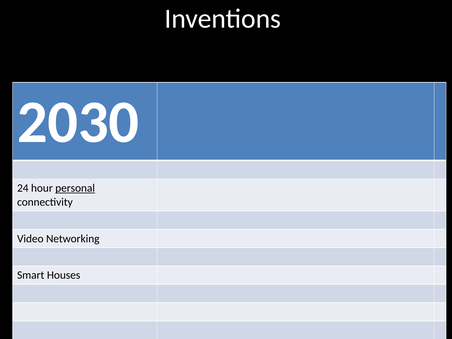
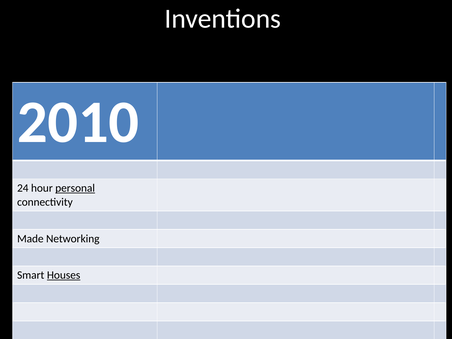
2030: 2030 -> 2010
Video: Video -> Made
Houses underline: none -> present
